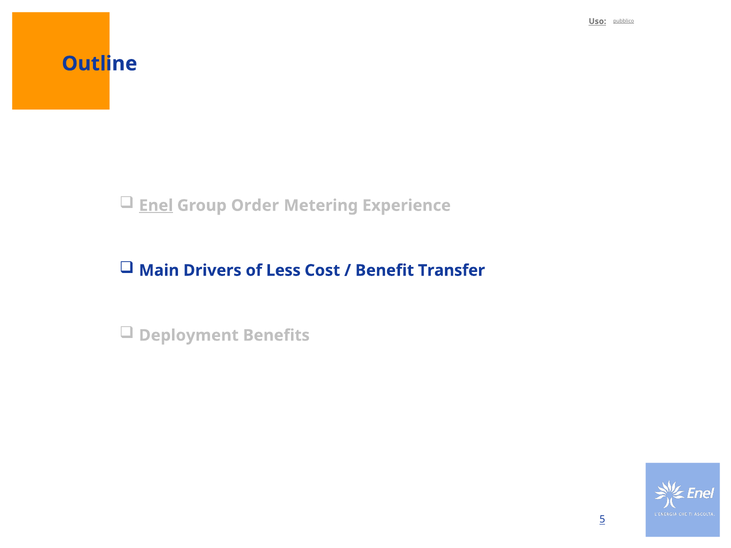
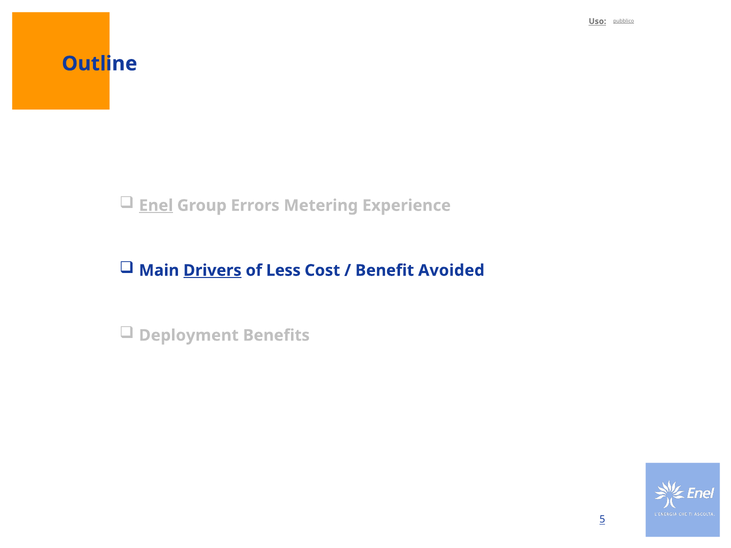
Order: Order -> Errors
Drivers underline: none -> present
Transfer: Transfer -> Avoided
